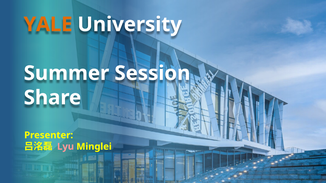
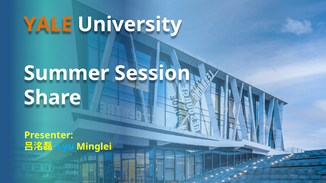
Lyu colour: pink -> light blue
